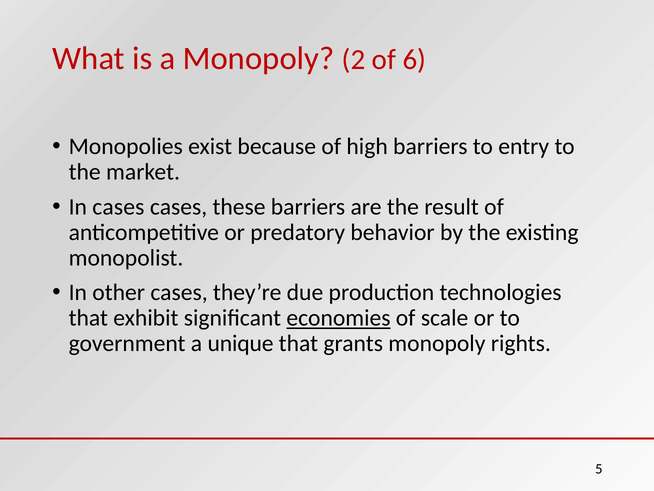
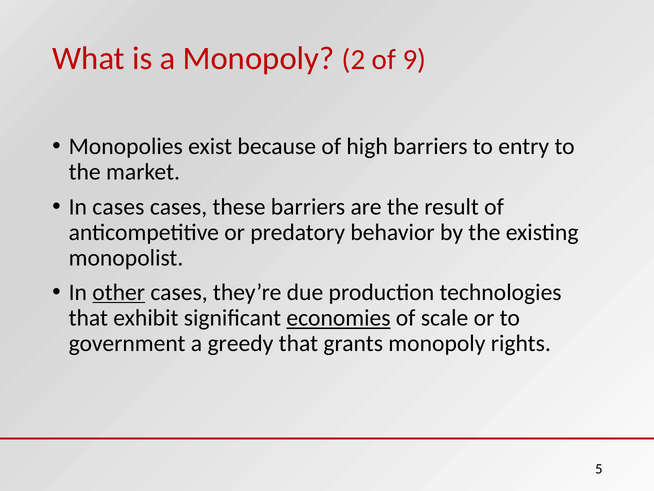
6: 6 -> 9
other underline: none -> present
unique: unique -> greedy
